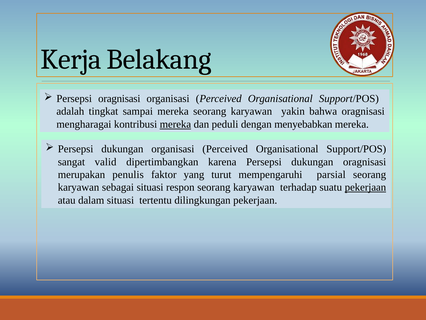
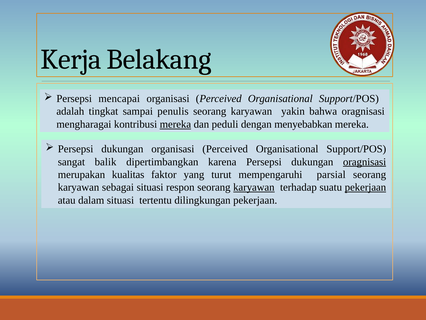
Persepsi oragnisasi: oragnisasi -> mencapai
sampai mereka: mereka -> penulis
valid: valid -> balik
oragnisasi at (365, 162) underline: none -> present
penulis: penulis -> kualitas
karyawan at (254, 187) underline: none -> present
